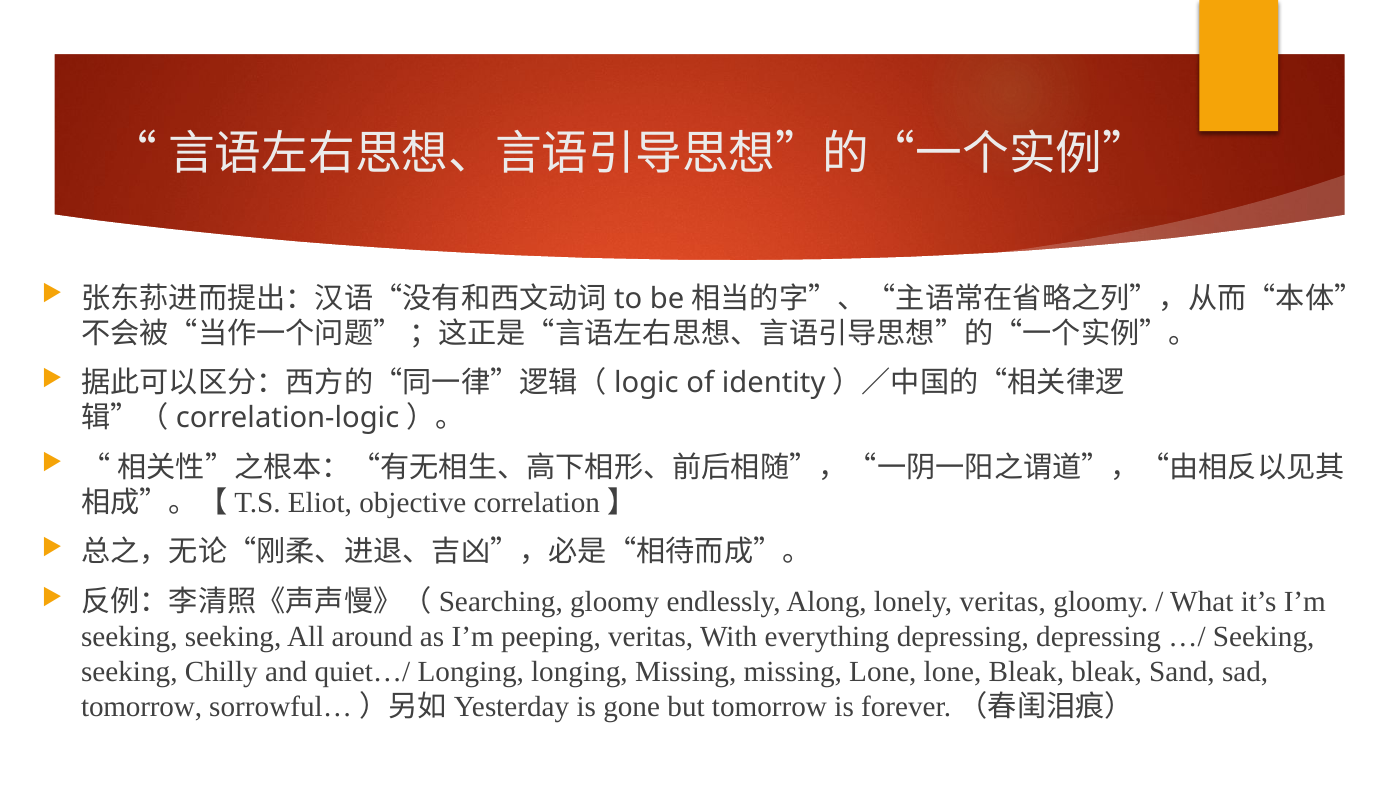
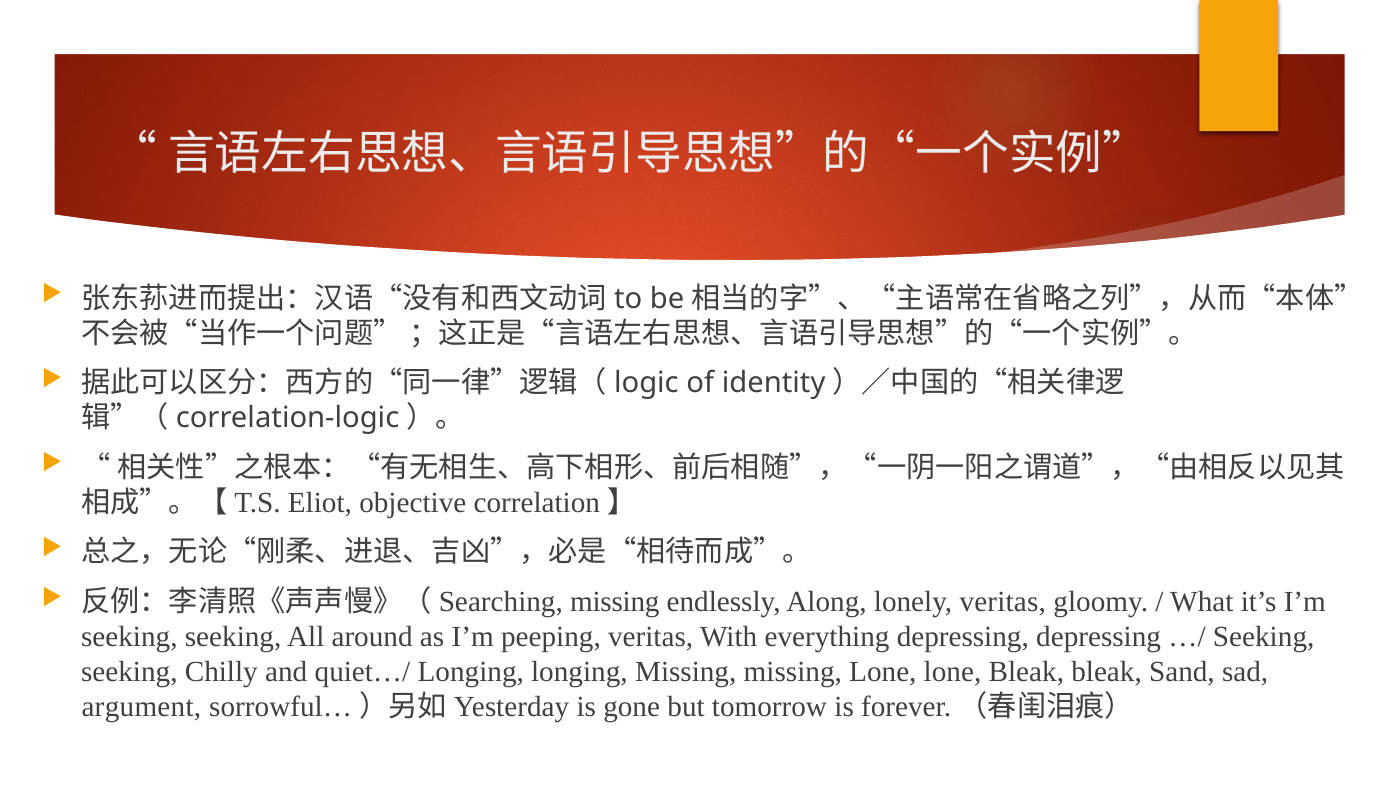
gloomy at (615, 602): gloomy -> missing
tomorrow at (142, 707): tomorrow -> argument
